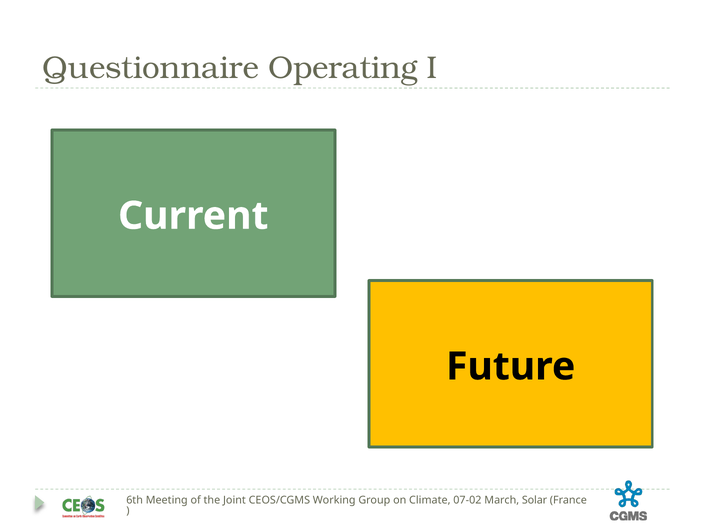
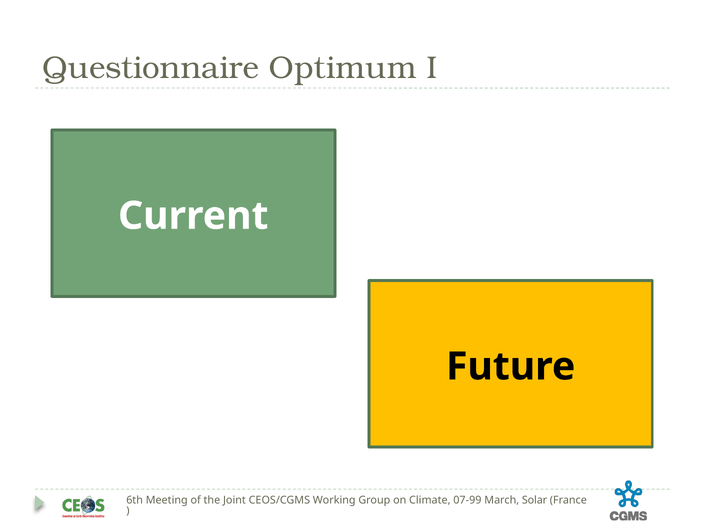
Operating: Operating -> Optimum
07-02: 07-02 -> 07-99
